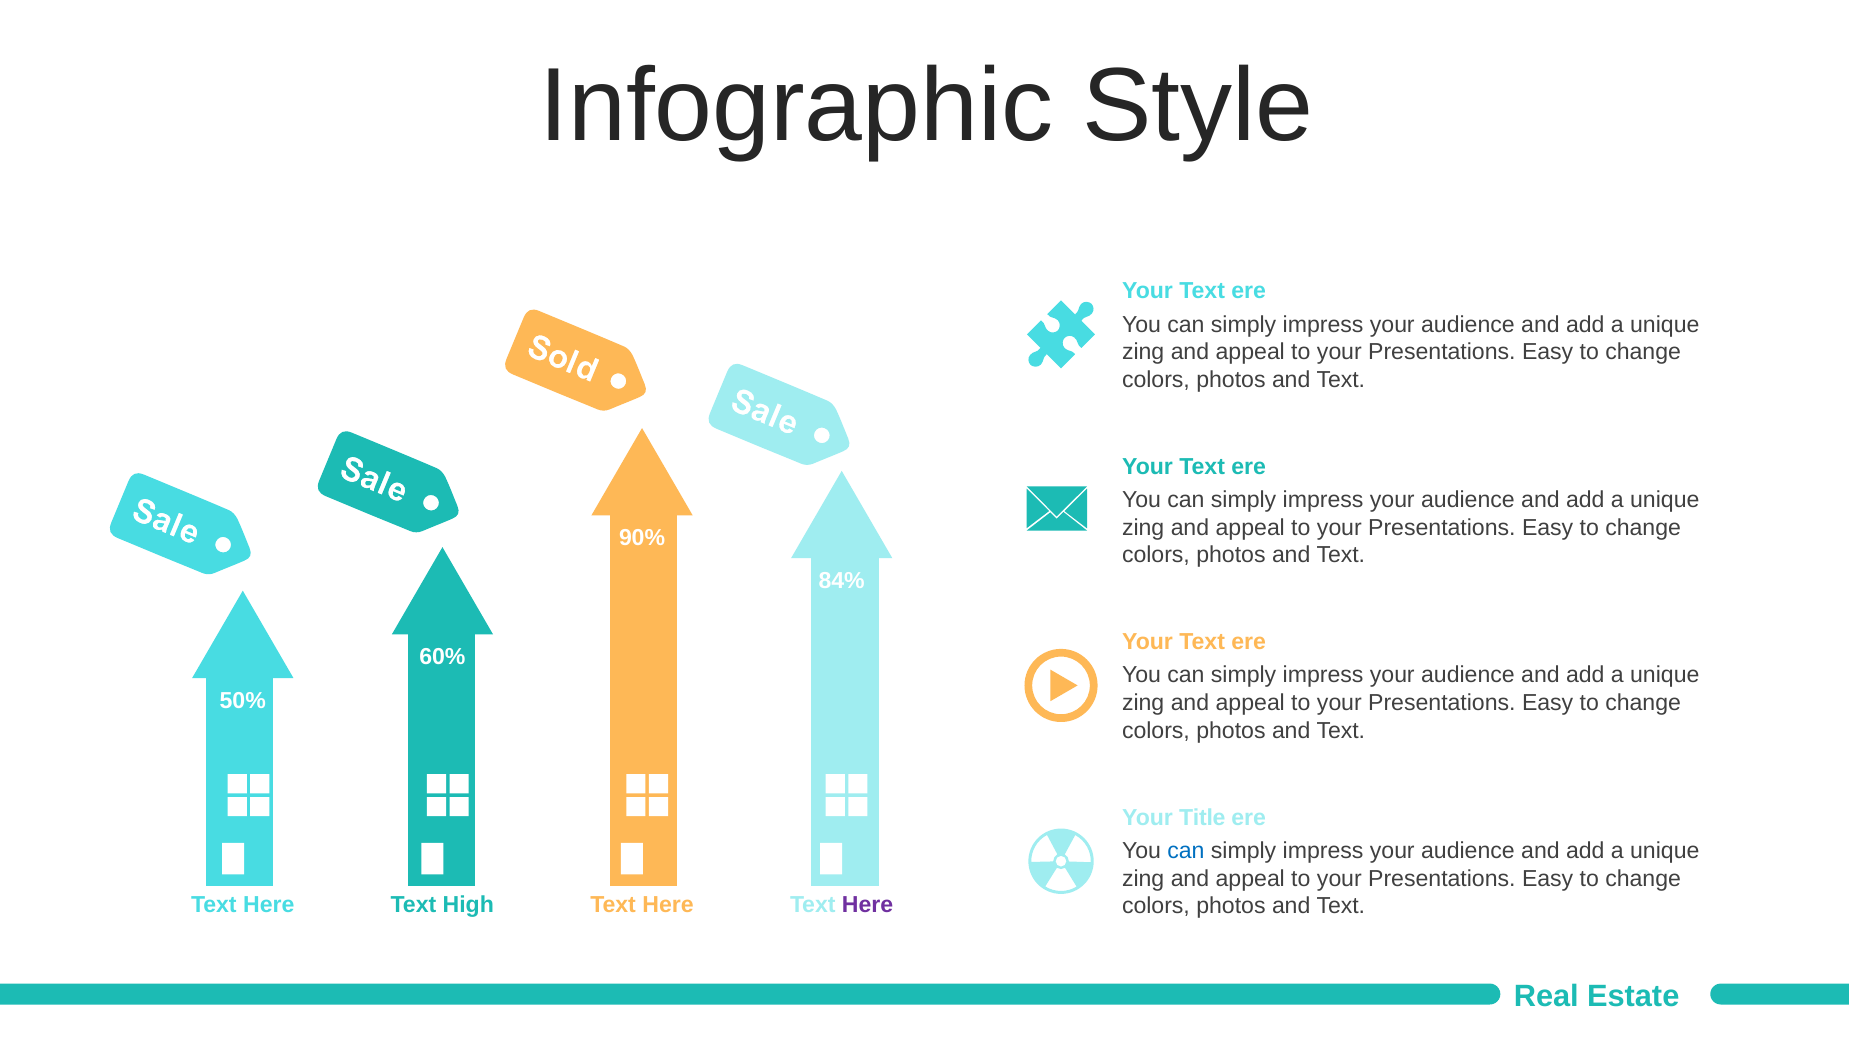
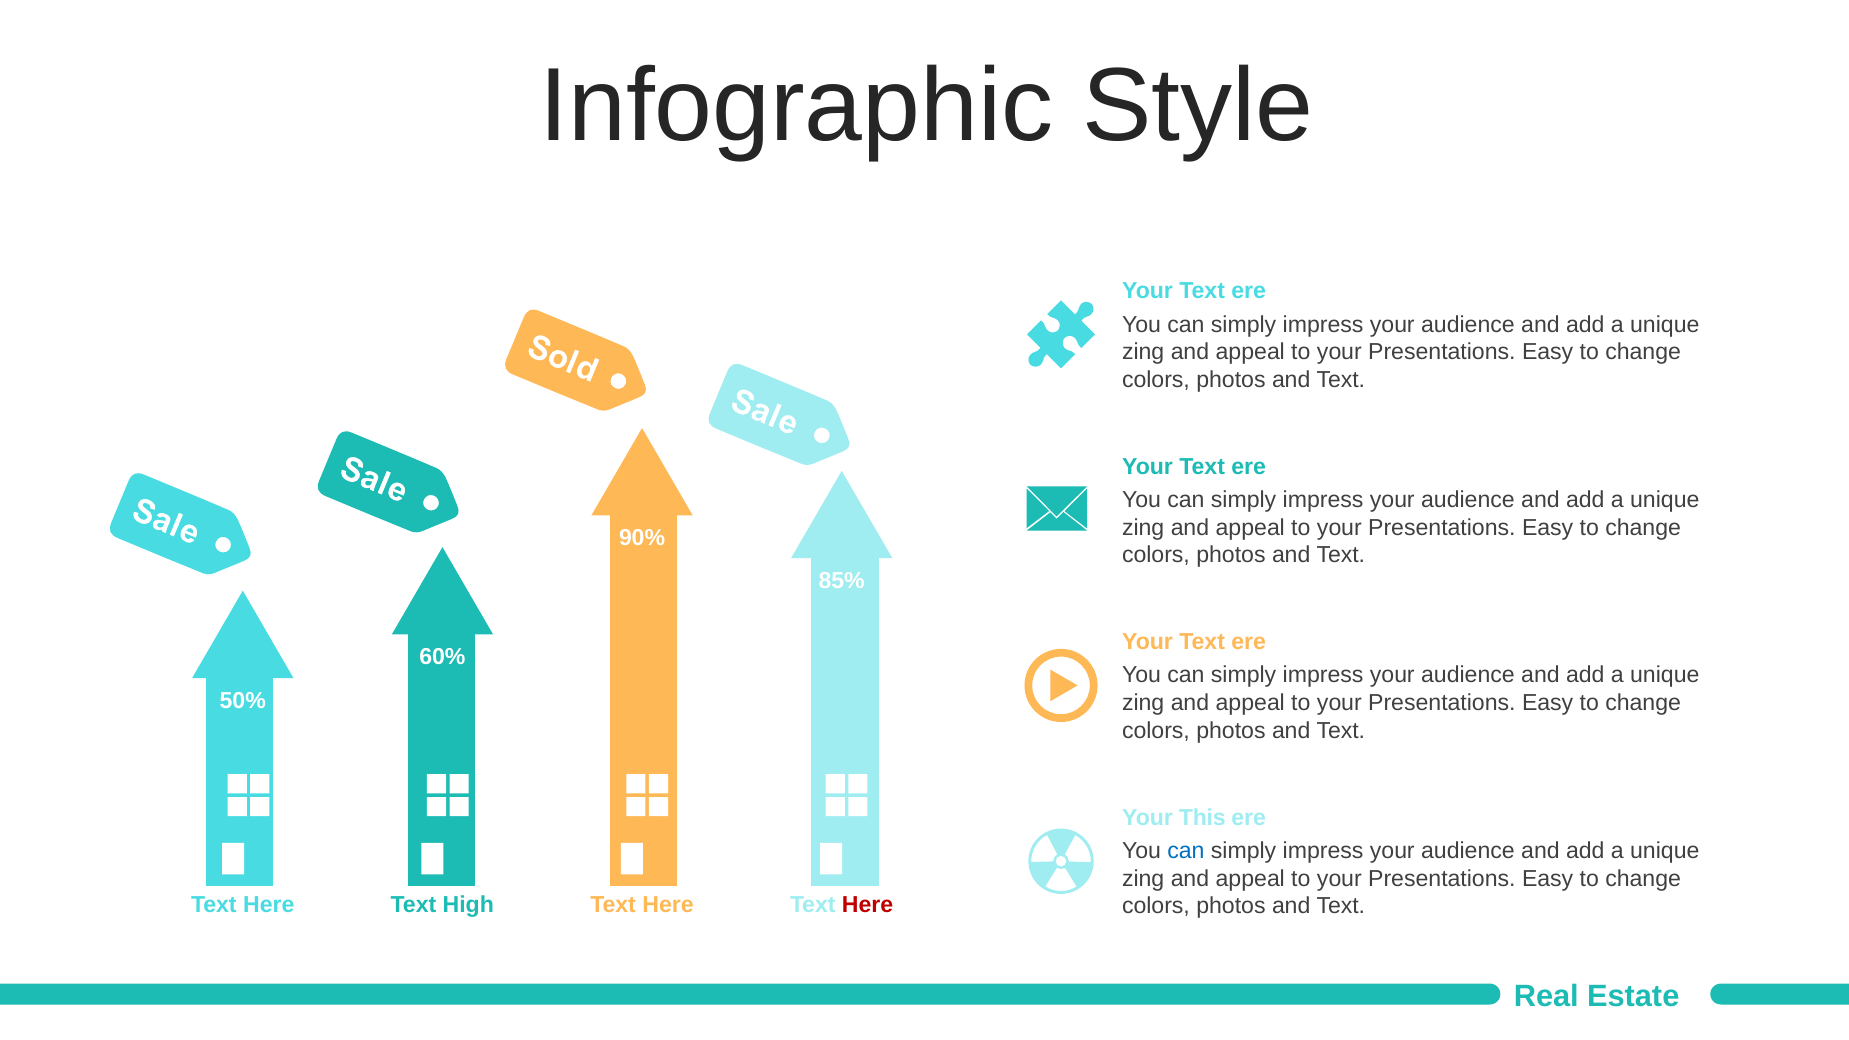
84%: 84% -> 85%
Title: Title -> This
Here at (868, 905) colour: purple -> red
